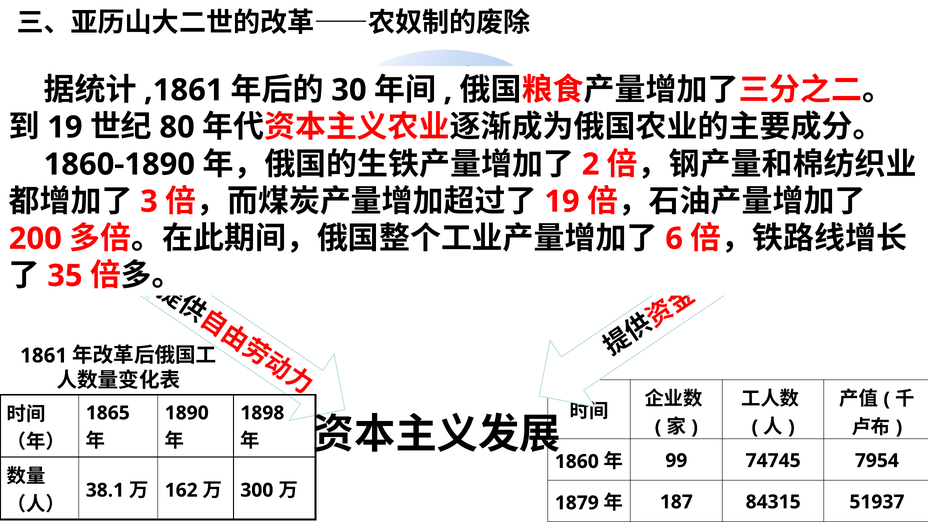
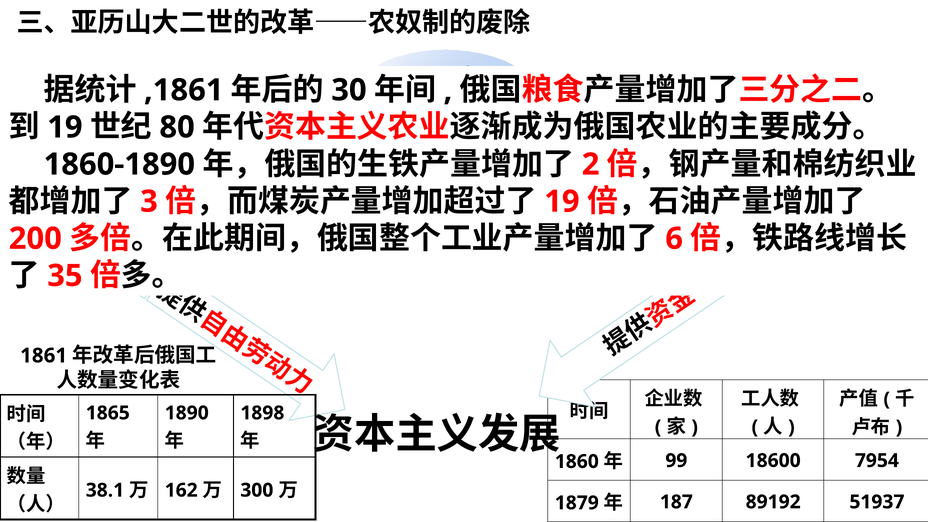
74745: 74745 -> 18600
84315: 84315 -> 89192
